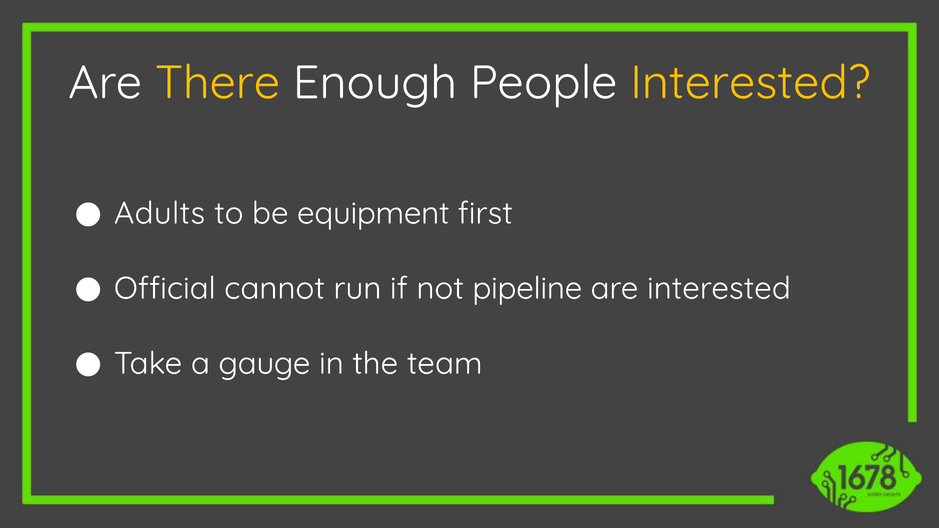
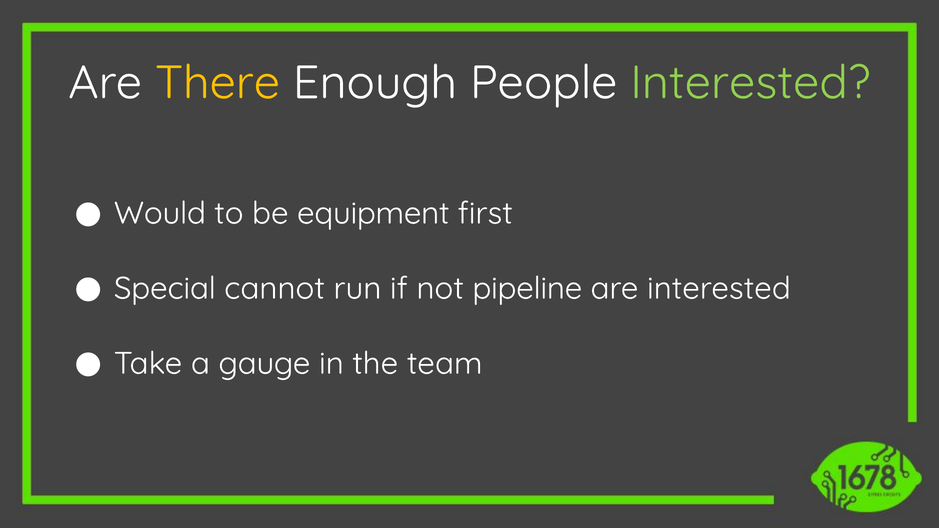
Interested at (750, 83) colour: yellow -> light green
Adults: Adults -> Would
Official: Official -> Special
